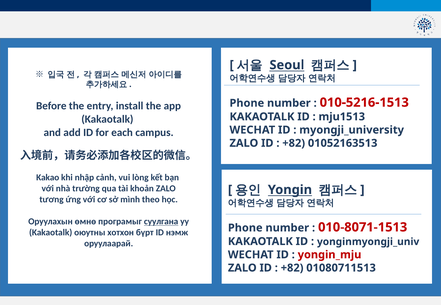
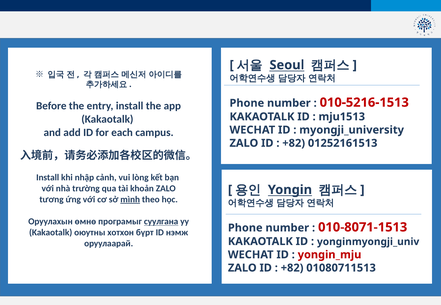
01052163513: 01052163513 -> 01252161513
Kakao at (48, 178): Kakao -> Install
mình underline: none -> present
